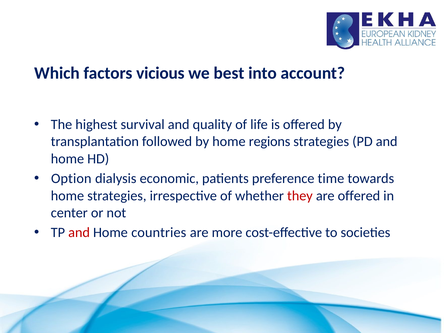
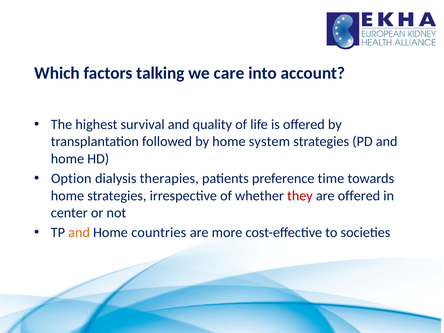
vicious: vicious -> talking
best: best -> care
regions: regions -> system
economic: economic -> therapies
and at (79, 233) colour: red -> orange
